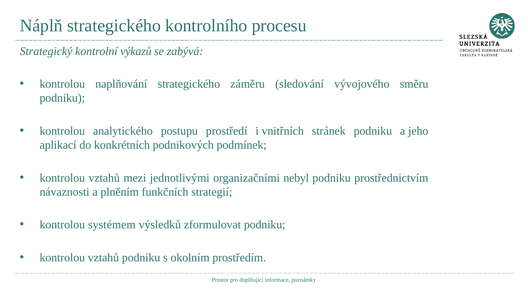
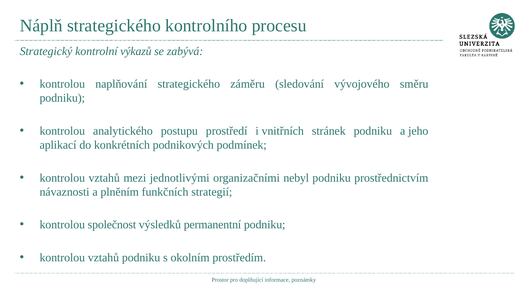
systémem: systémem -> společnost
zformulovat: zformulovat -> permanentní
